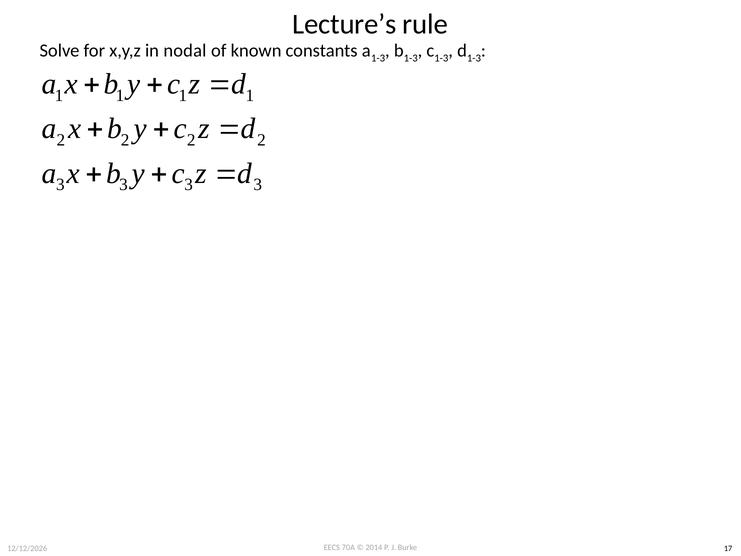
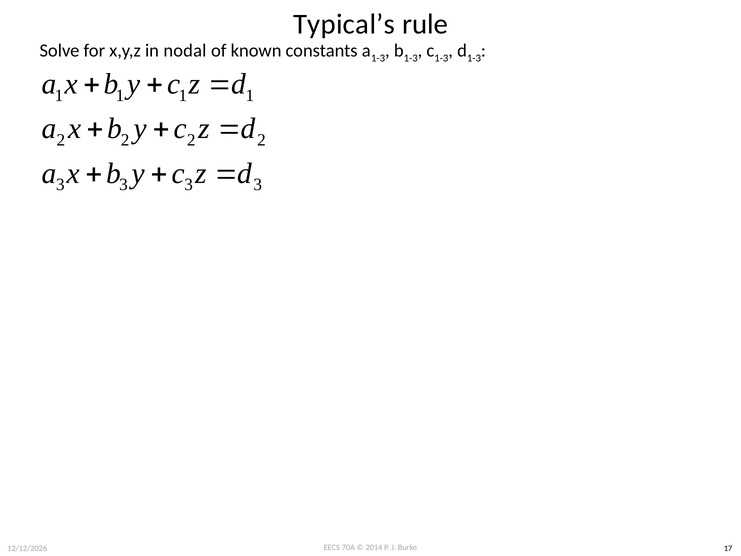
Lecture’s: Lecture’s -> Typical’s
